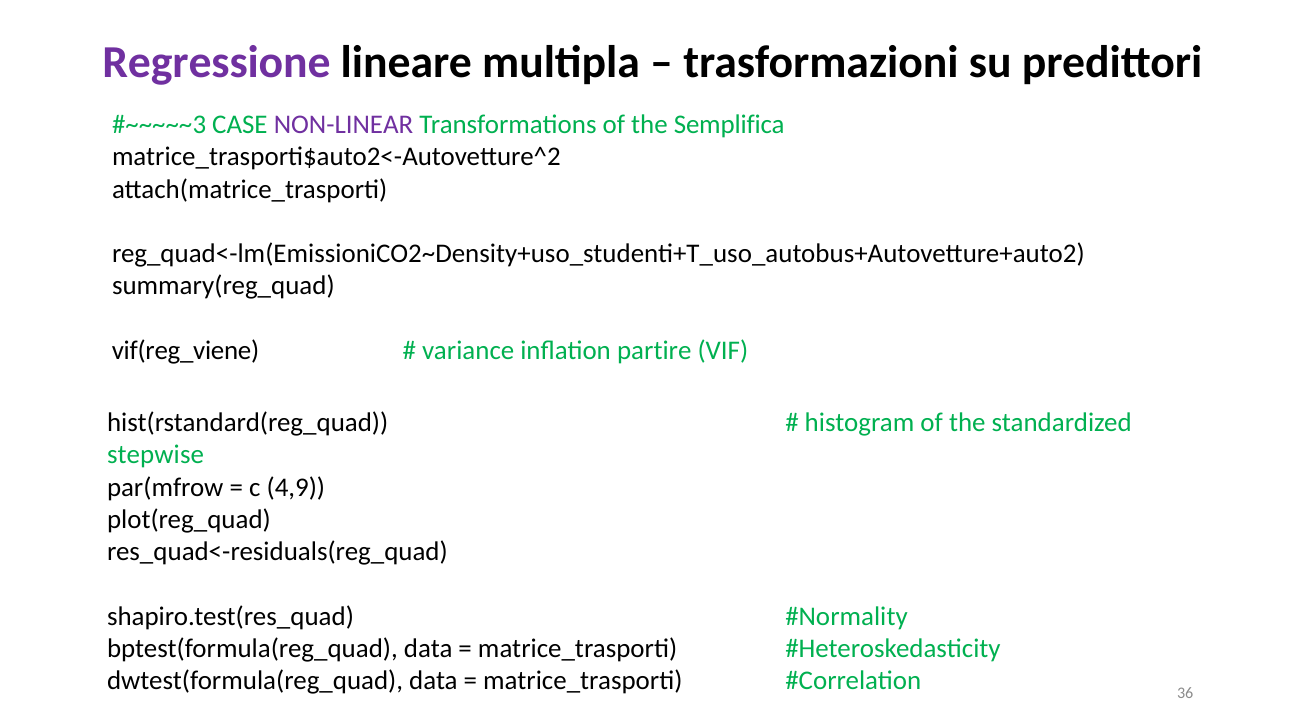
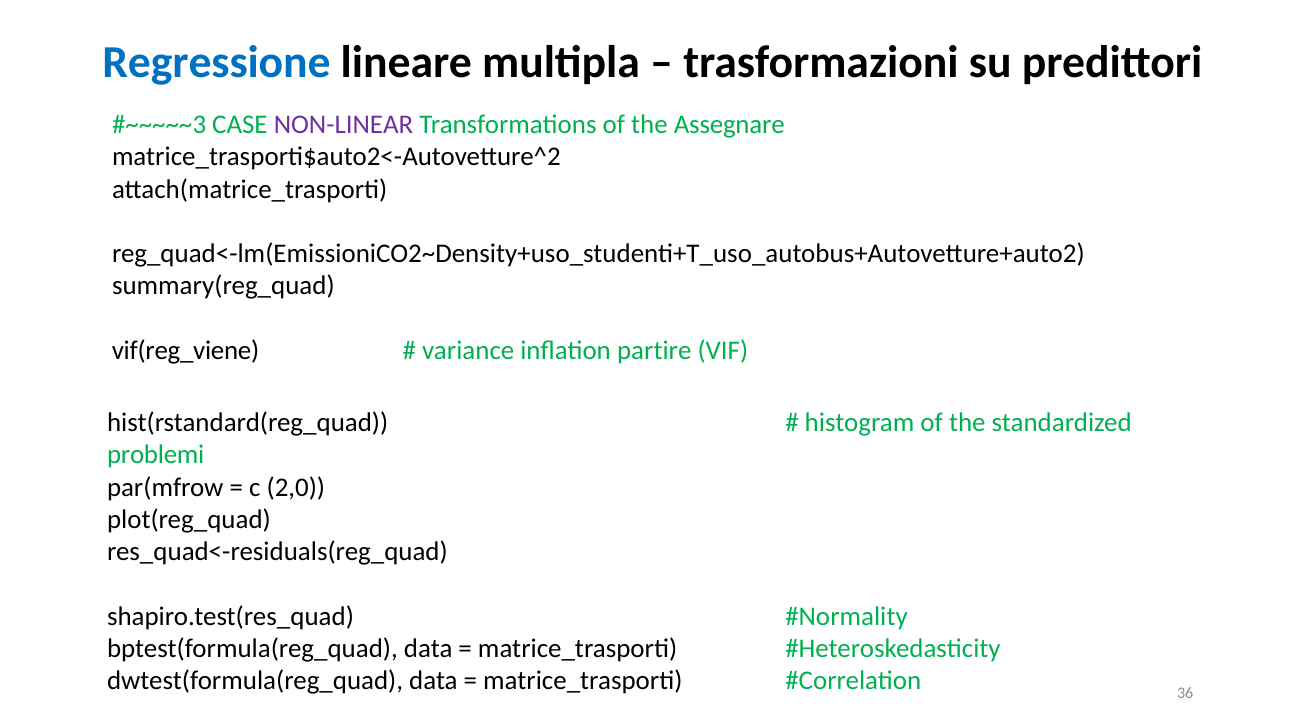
Regressione colour: purple -> blue
Semplifica: Semplifica -> Assegnare
stepwise: stepwise -> problemi
4,9: 4,9 -> 2,0
